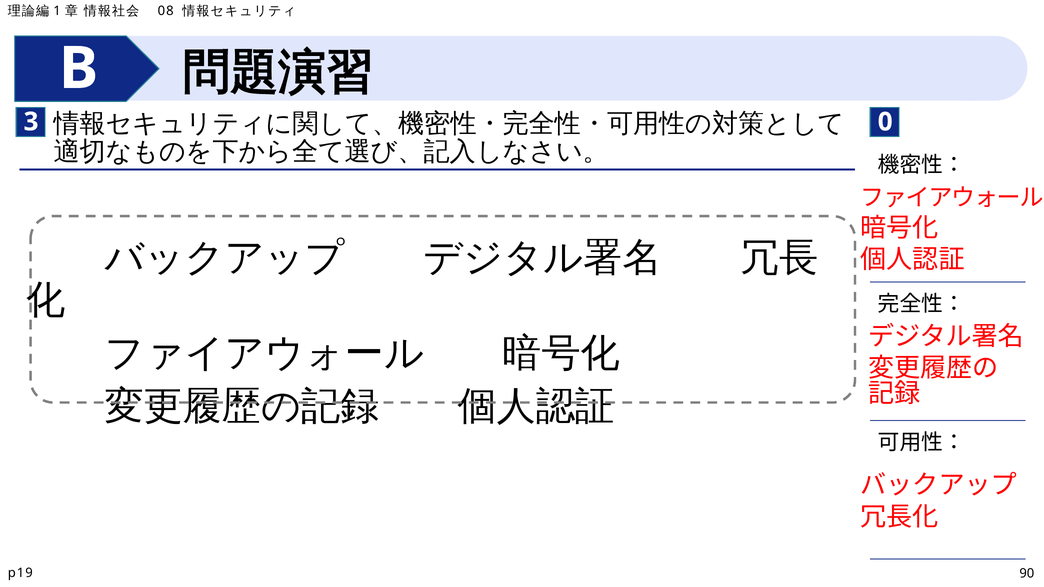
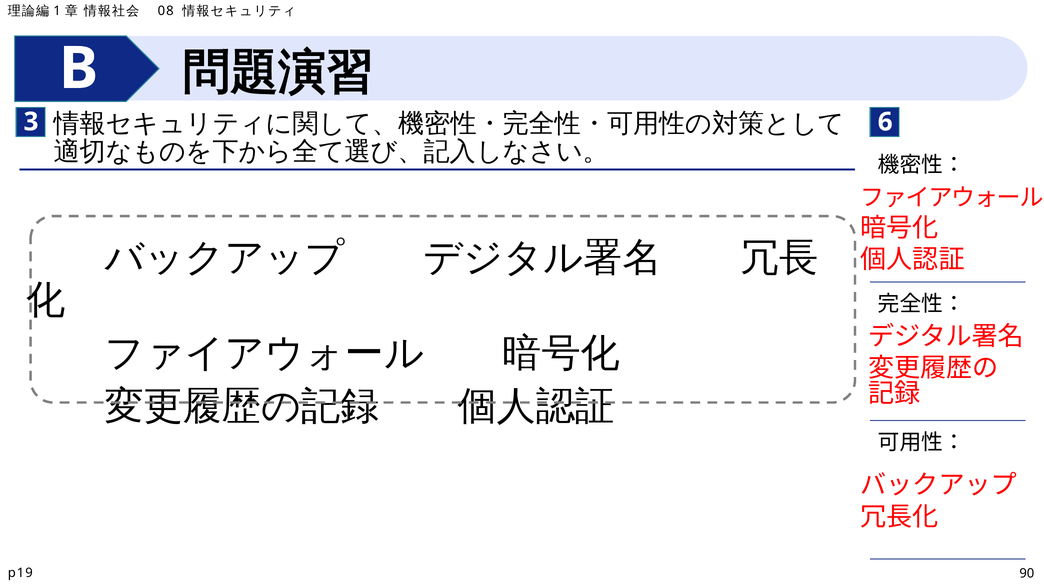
0: 0 -> 6
